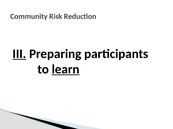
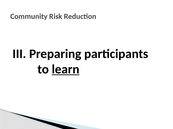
III underline: present -> none
